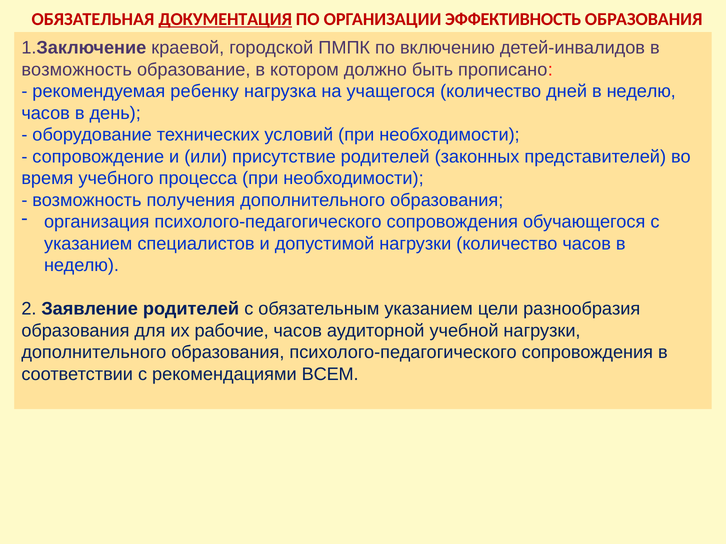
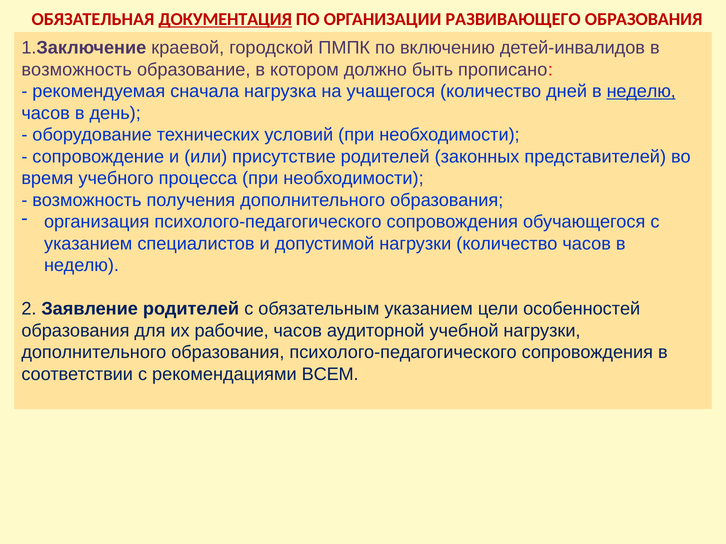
ЭФФЕКТИВНОСТЬ: ЭФФЕКТИВНОСТЬ -> РАЗВИВАЮЩЕГО
ребенку: ребенку -> сначала
неделю at (641, 91) underline: none -> present
разнообразия: разнообразия -> особенностей
